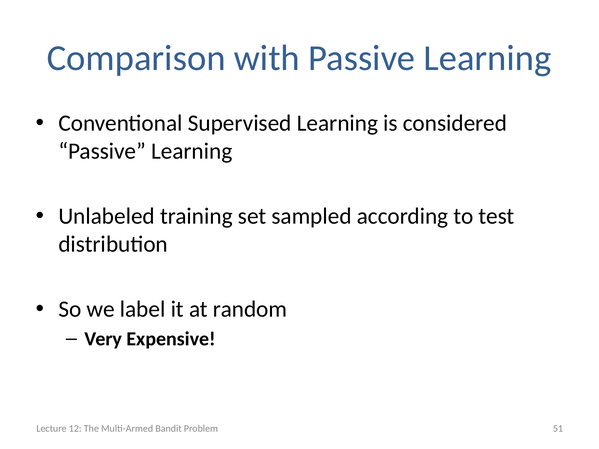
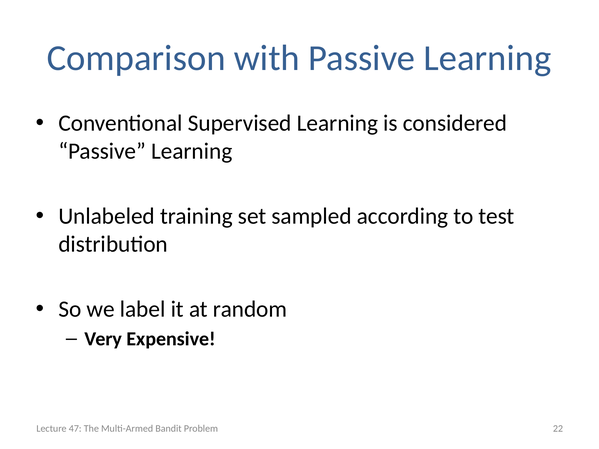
12: 12 -> 47
51: 51 -> 22
